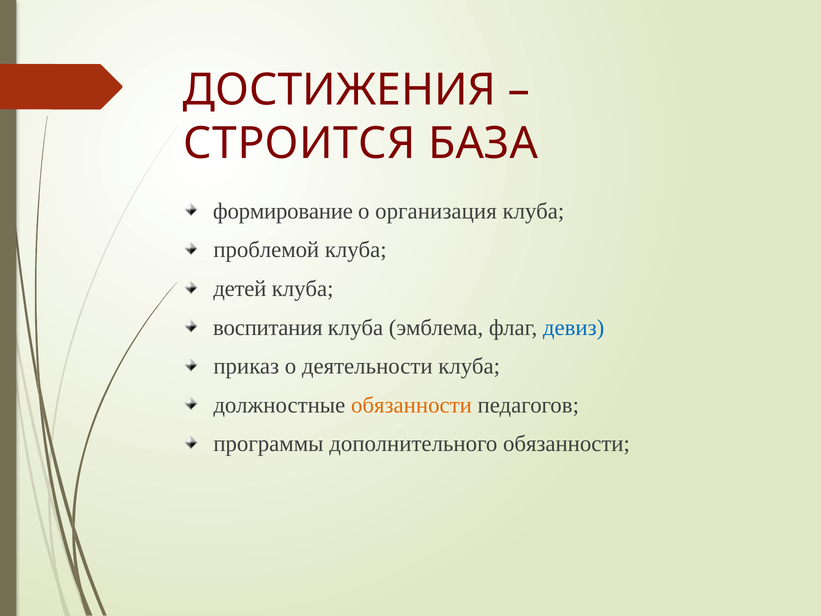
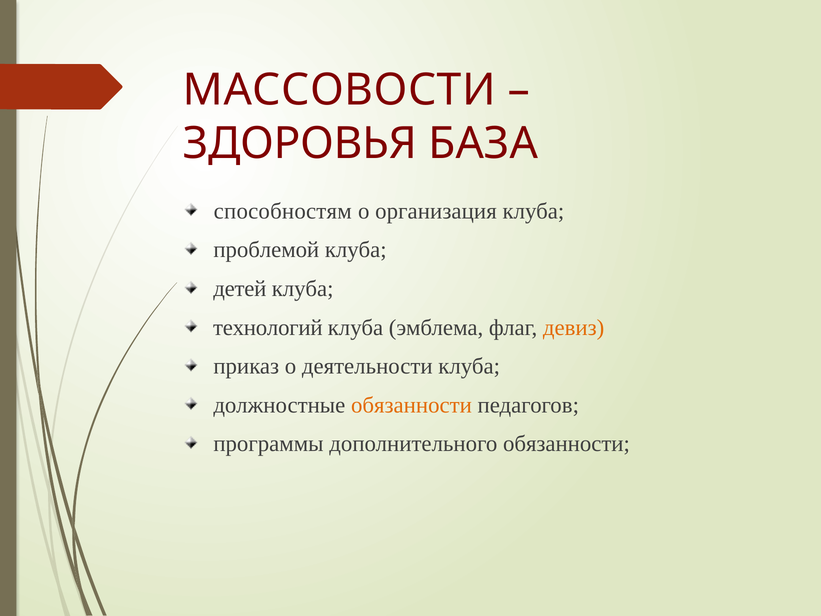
ДОСТИЖЕНИЯ: ДОСТИЖЕНИЯ -> МАССОВОСТИ
СТРОИТСЯ: СТРОИТСЯ -> ЗДОРОВЬЯ
формирование: формирование -> способностям
воспитания: воспитания -> технологий
девиз colour: blue -> orange
